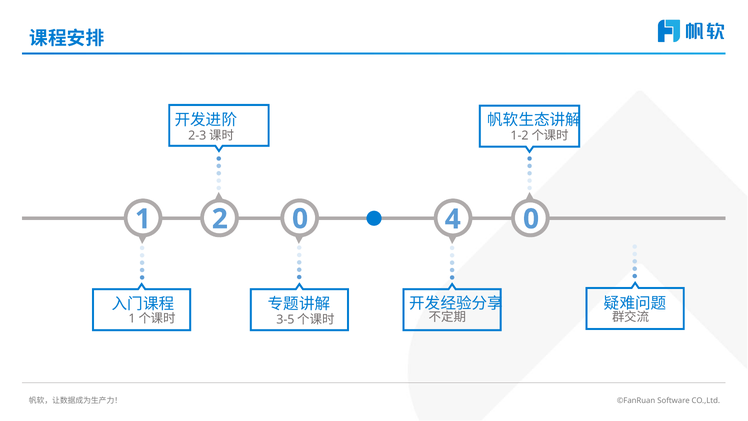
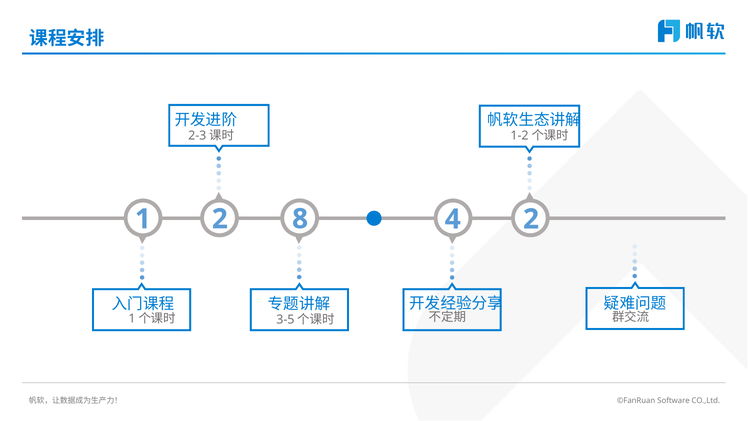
2 0: 0 -> 8
4 0: 0 -> 2
